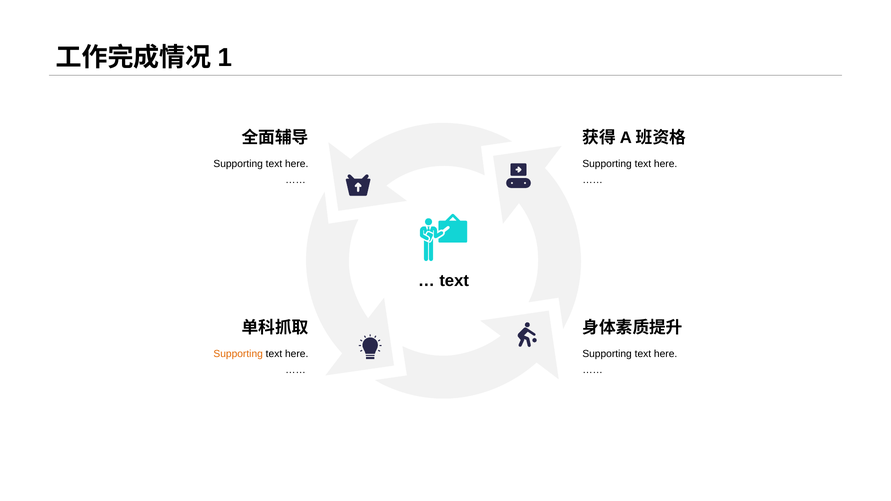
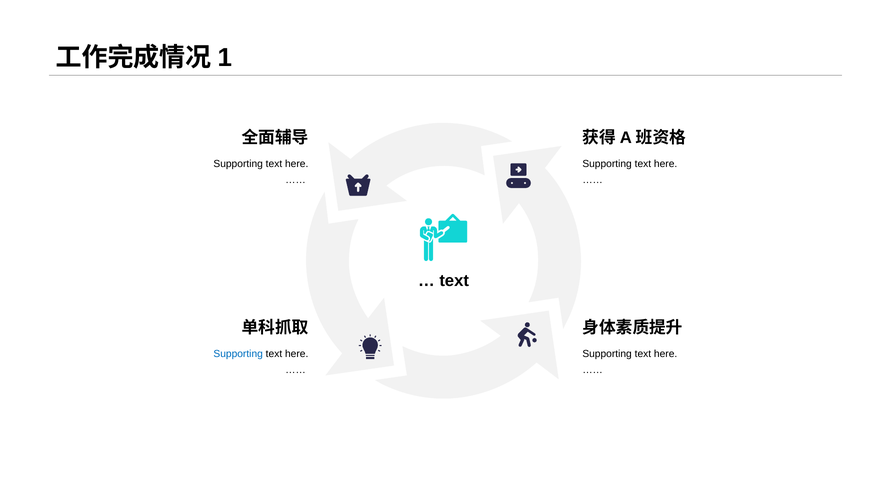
Supporting at (238, 354) colour: orange -> blue
